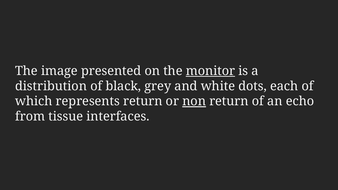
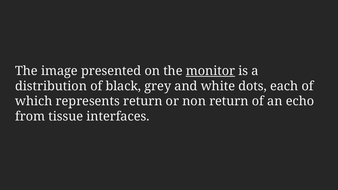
non underline: present -> none
